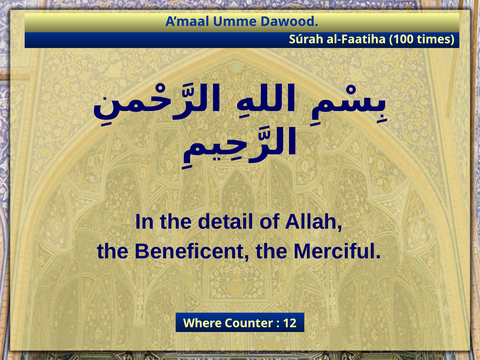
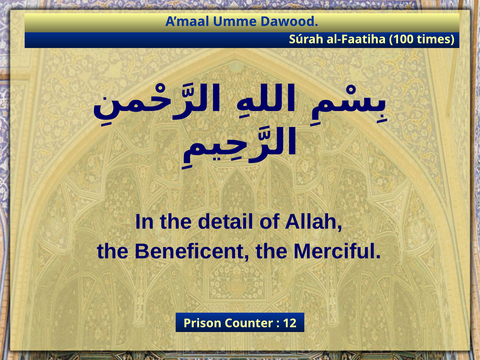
Where: Where -> Prison
